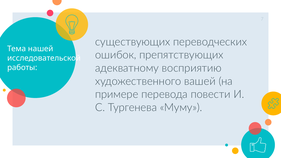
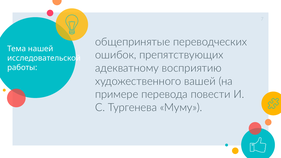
существующих: существующих -> общепринятые
